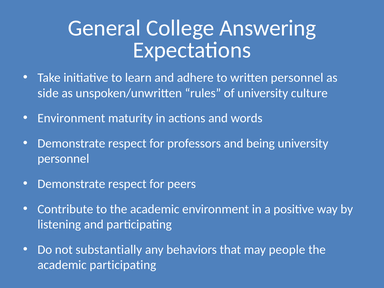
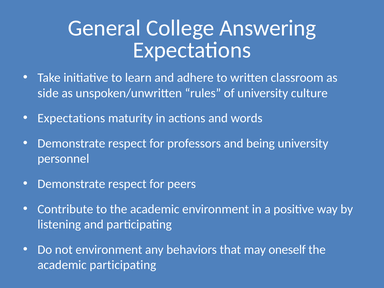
written personnel: personnel -> classroom
Environment at (71, 118): Environment -> Expectations
not substantially: substantially -> environment
people: people -> oneself
